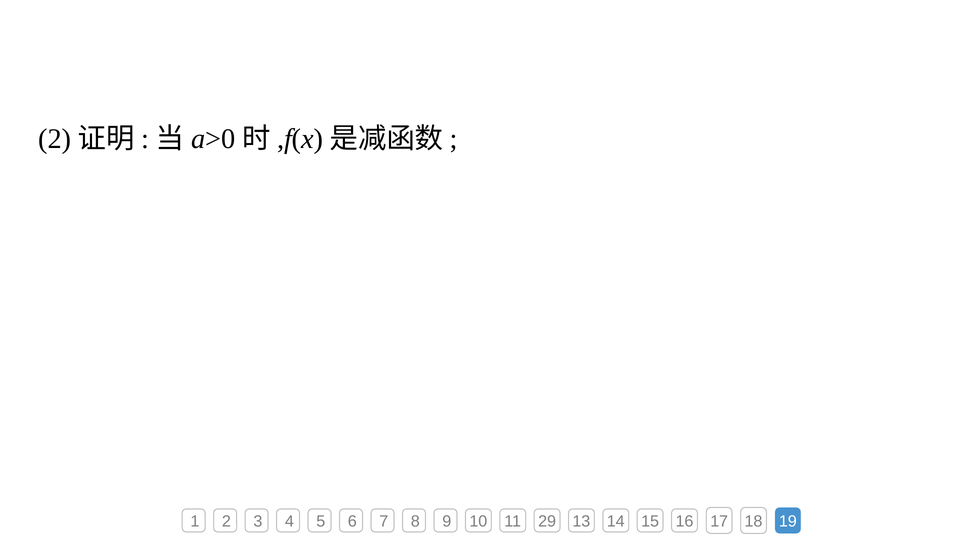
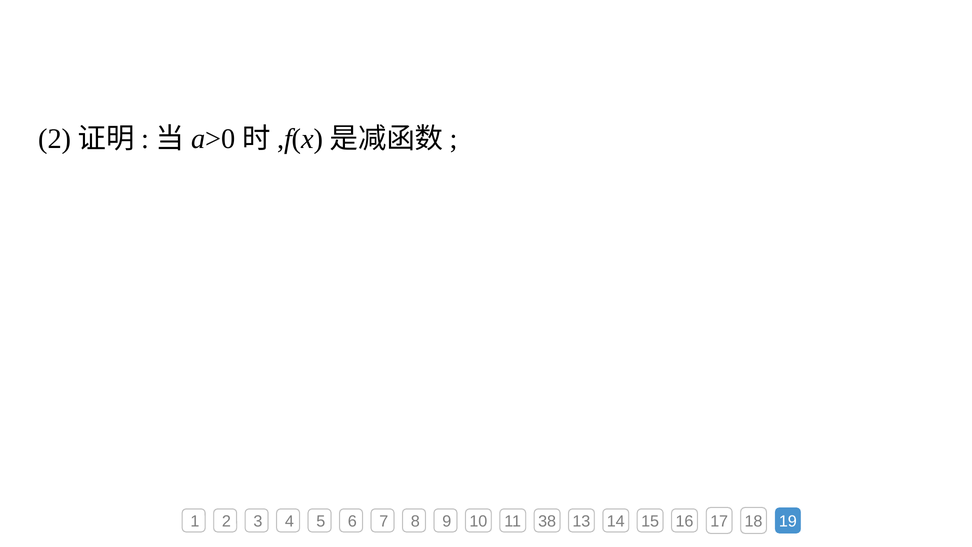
29: 29 -> 38
